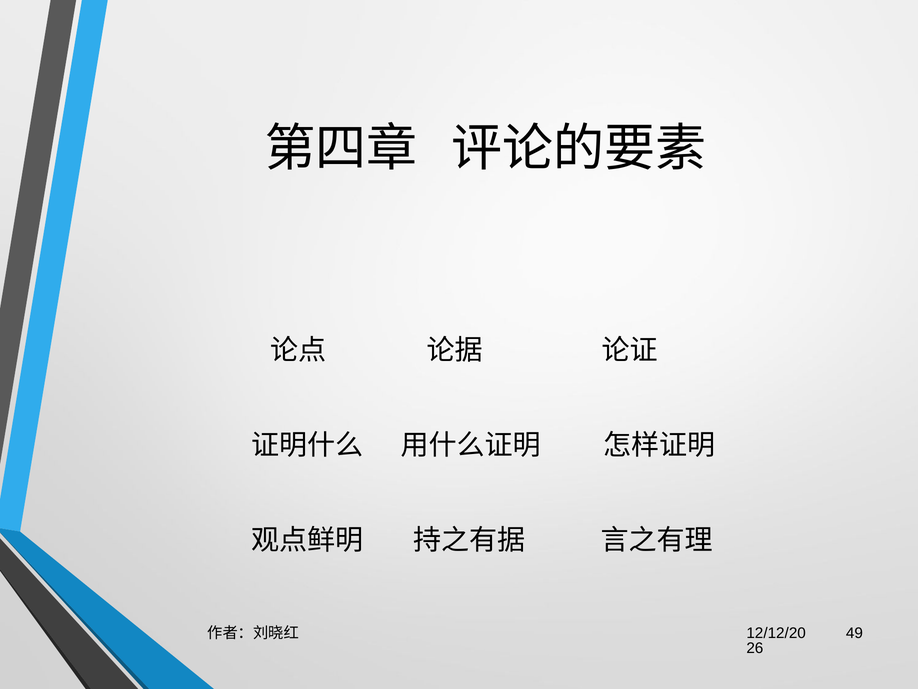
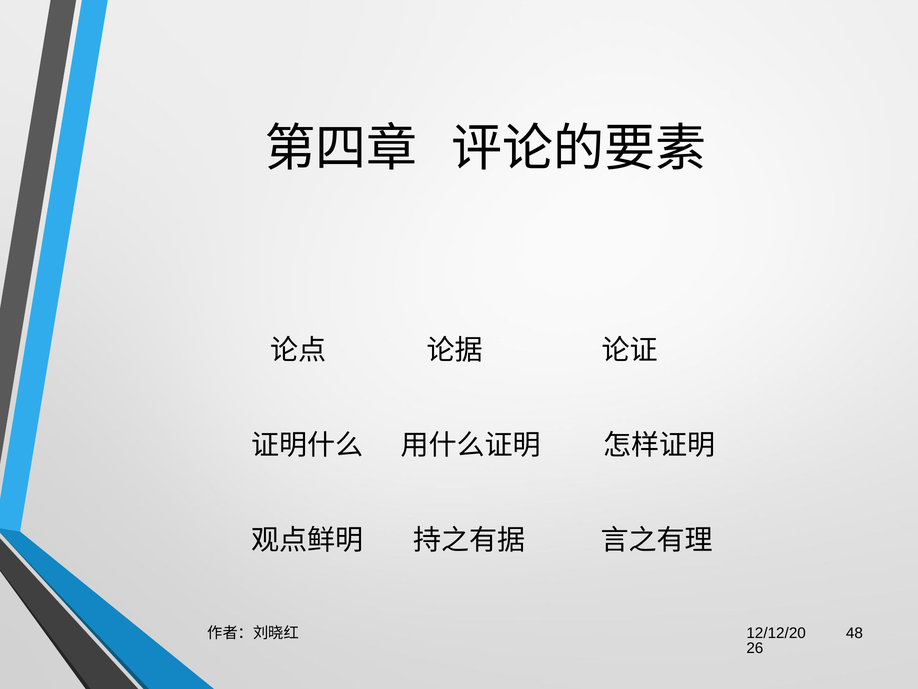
49: 49 -> 48
